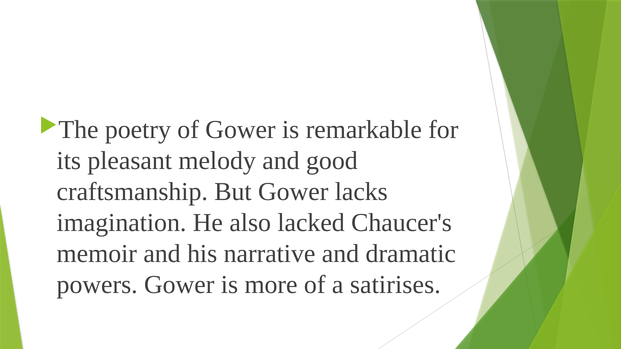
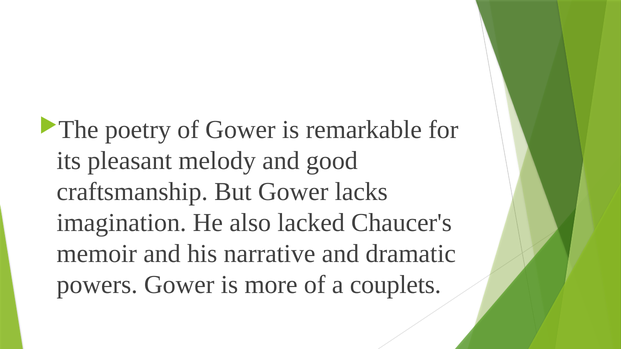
satirises: satirises -> couplets
